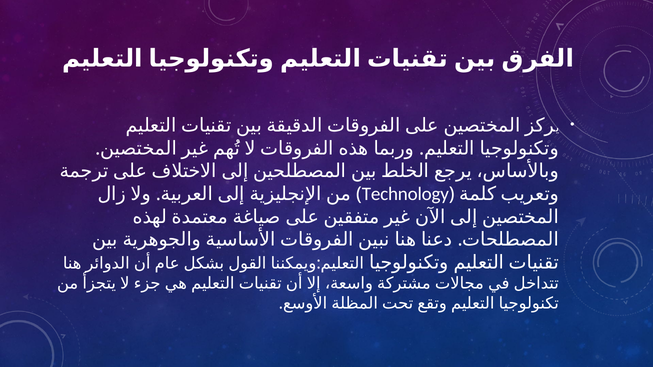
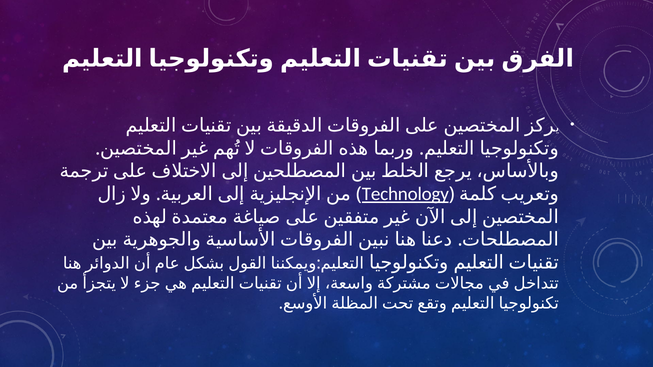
Technology underline: none -> present
